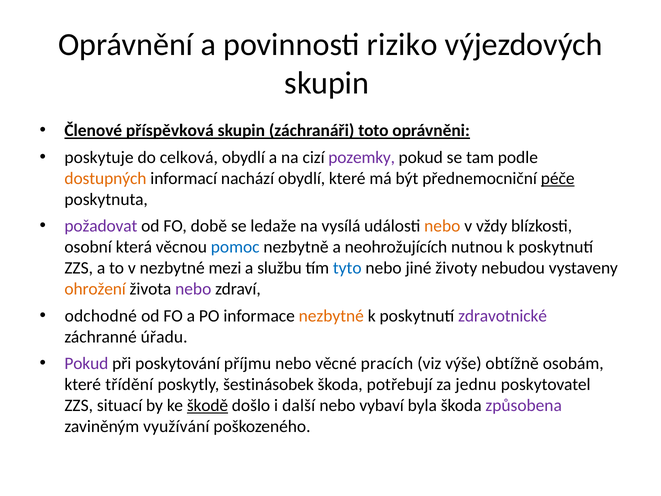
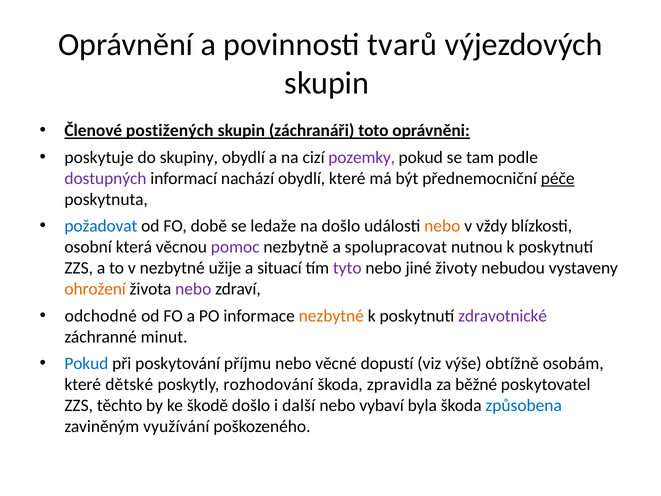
riziko: riziko -> tvarů
příspěvková: příspěvková -> postižených
celková: celková -> skupiny
dostupných colour: orange -> purple
požadovat colour: purple -> blue
na vysílá: vysílá -> došlo
pomoc colour: blue -> purple
neohrožujících: neohrožujících -> spolupracovat
mezi: mezi -> užije
službu: službu -> situací
tyto colour: blue -> purple
úřadu: úřadu -> minut
Pokud at (86, 363) colour: purple -> blue
pracích: pracích -> dopustí
třídění: třídění -> dětské
šestinásobek: šestinásobek -> rozhodování
potřebují: potřebují -> zpravidla
jednu: jednu -> běžné
situací: situací -> těchto
škodě underline: present -> none
způsobena colour: purple -> blue
